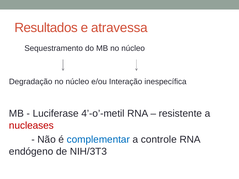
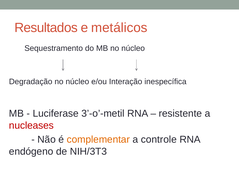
atravessa: atravessa -> metálicos
4’-o’-metil: 4’-o’-metil -> 3’-o’-metil
complementar colour: blue -> orange
